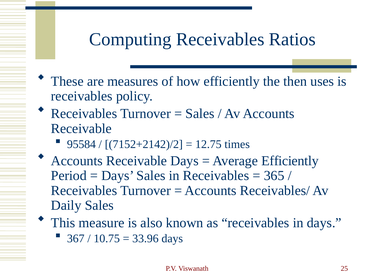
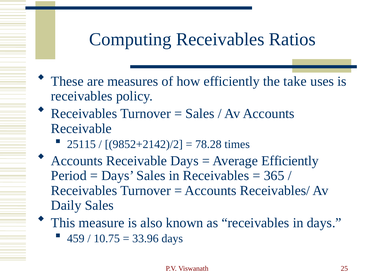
then: then -> take
95584: 95584 -> 25115
7152+2142)/2: 7152+2142)/2 -> 9852+2142)/2
12.75: 12.75 -> 78.28
367: 367 -> 459
